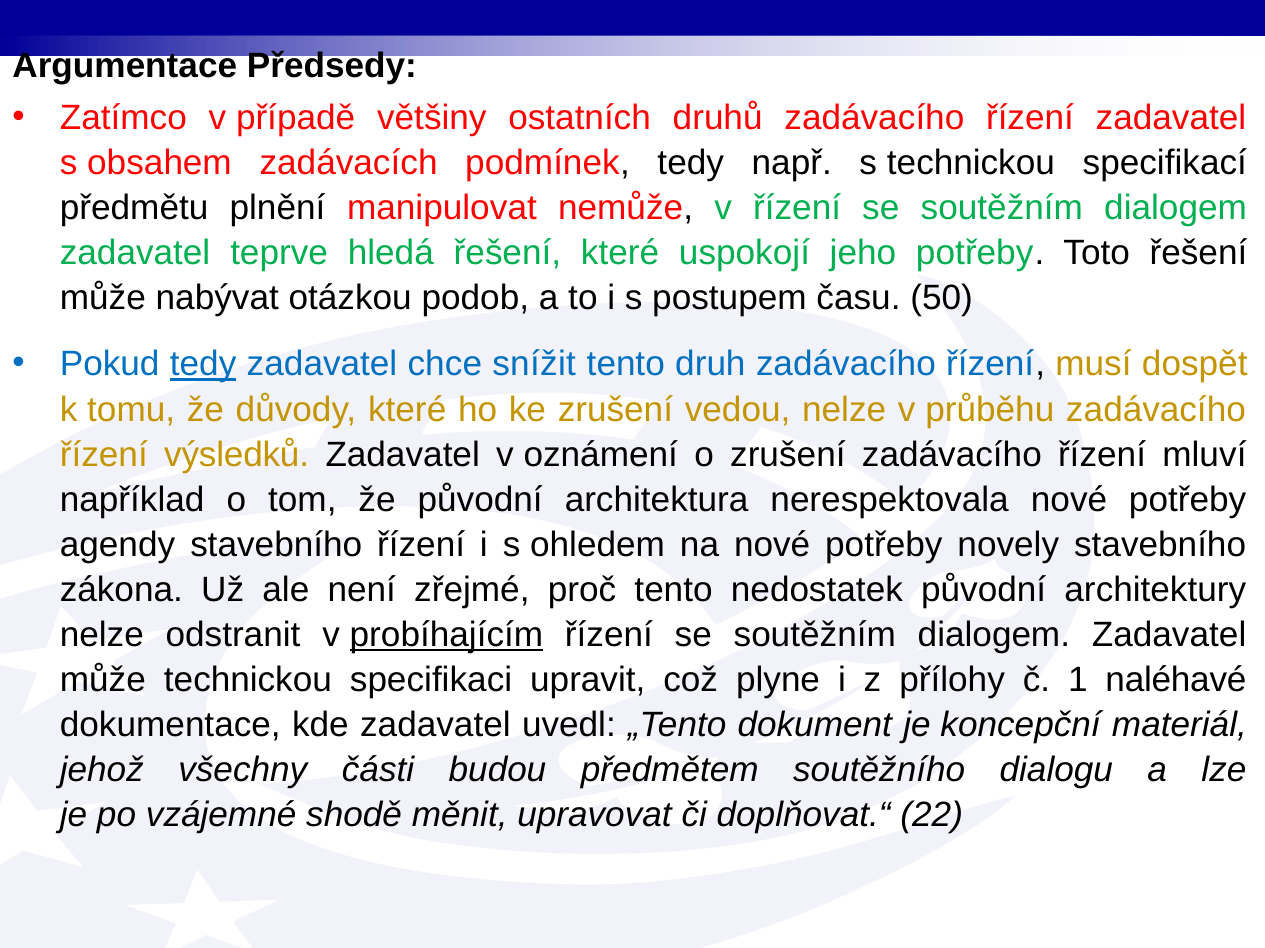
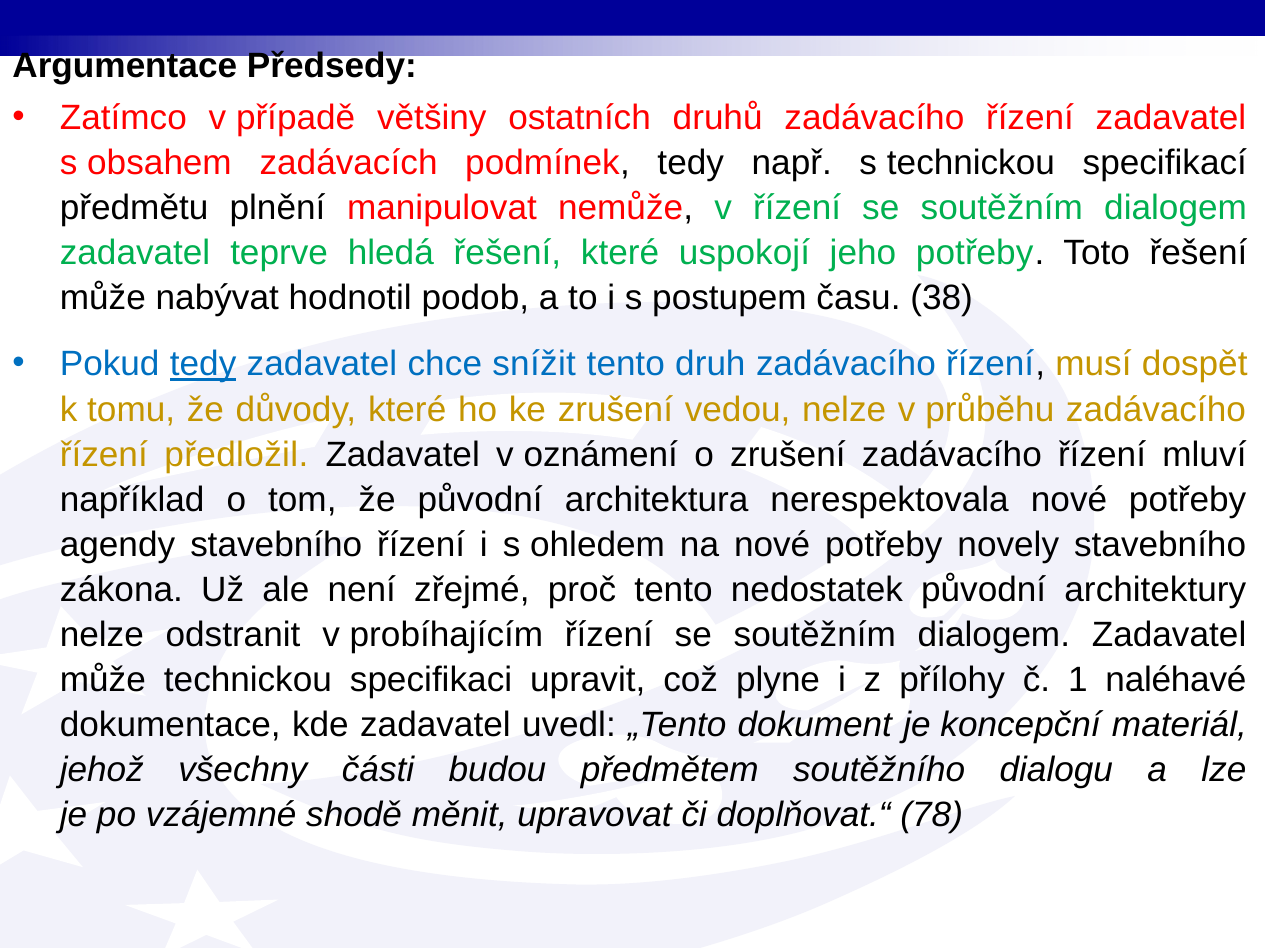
otázkou: otázkou -> hodnotil
50: 50 -> 38
výsledků: výsledků -> předložil
probíhajícím underline: present -> none
22: 22 -> 78
